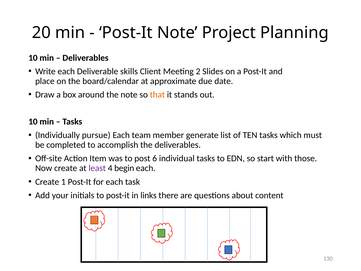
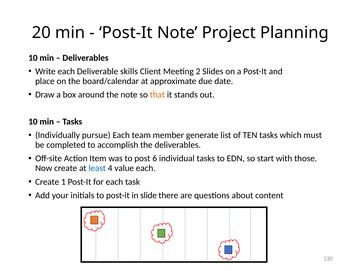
least colour: purple -> blue
begin: begin -> value
links: links -> slide
